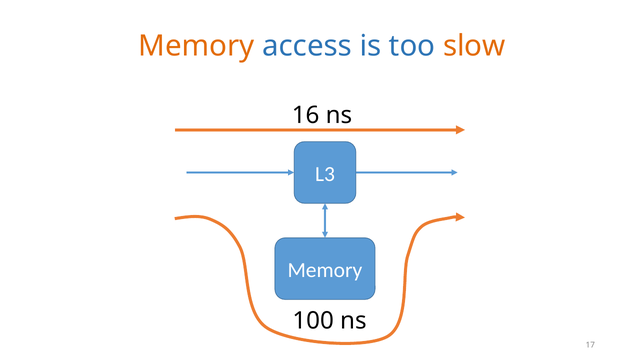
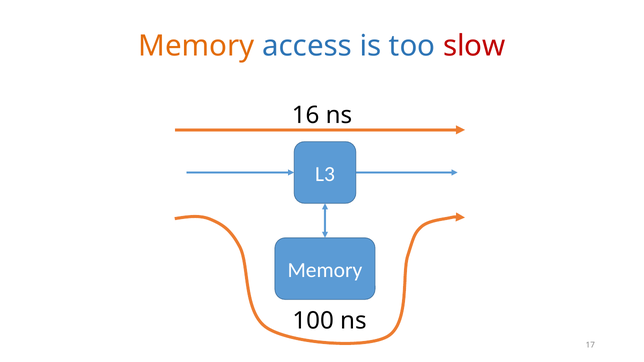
slow colour: orange -> red
